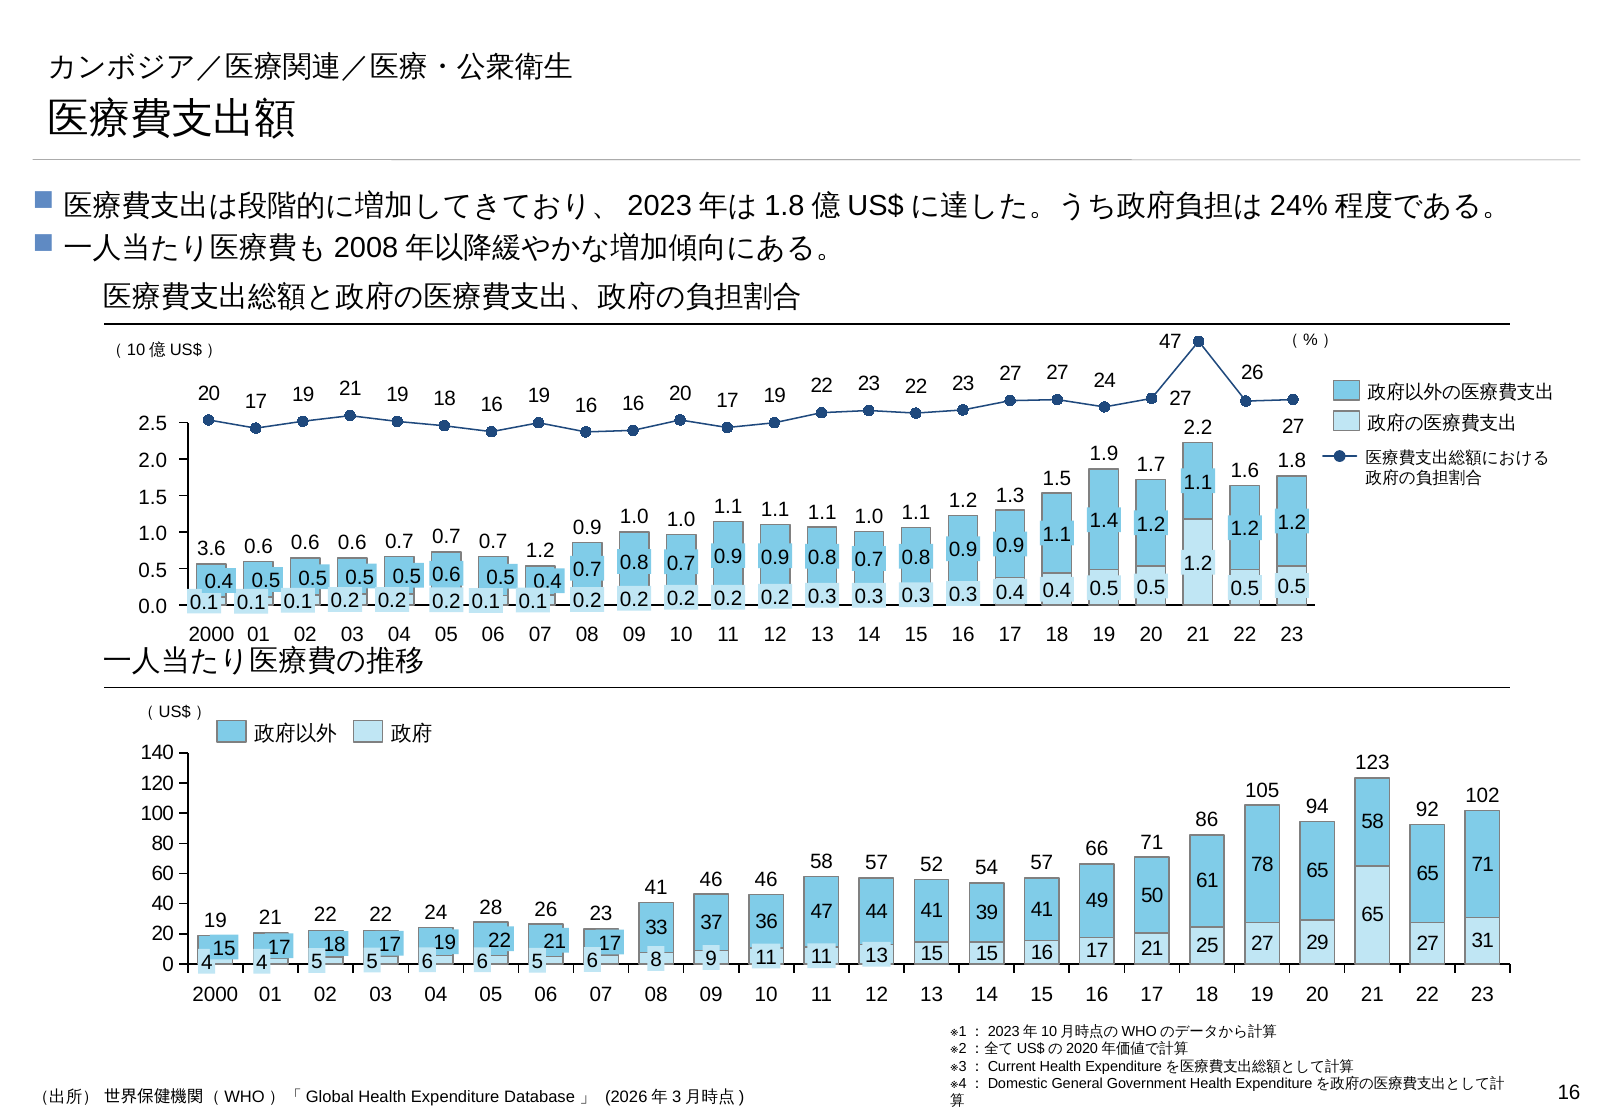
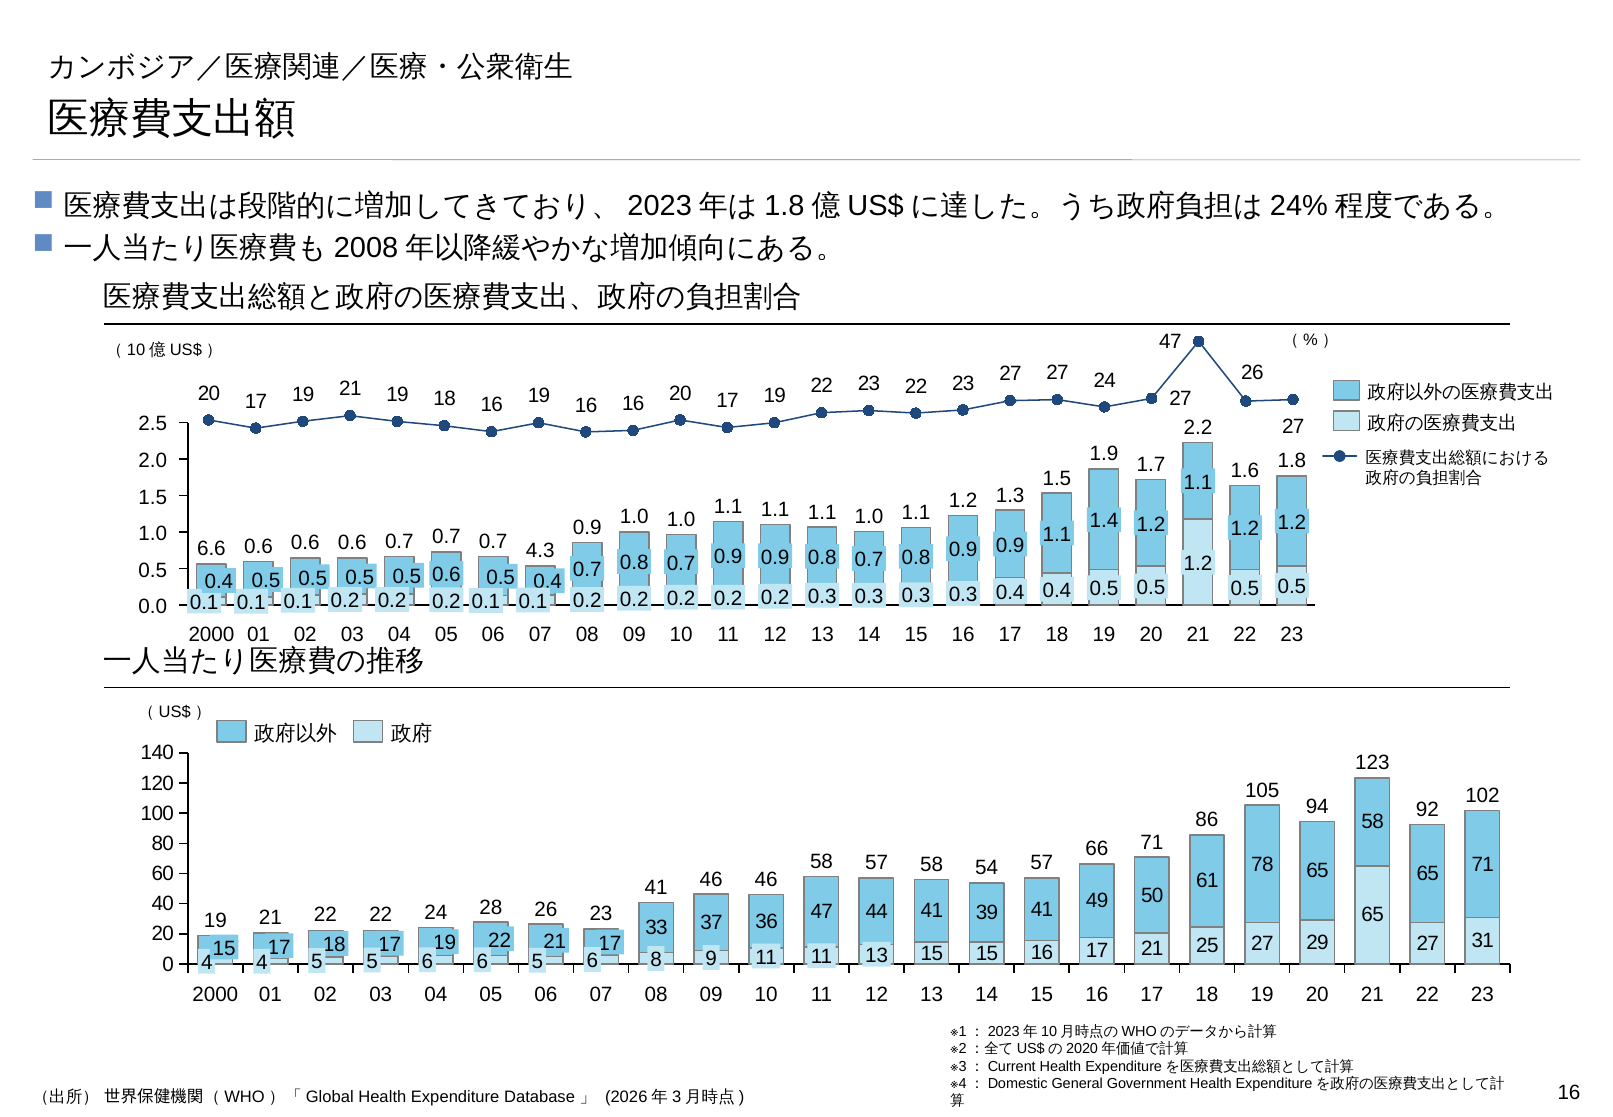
0.7 1.2: 1.2 -> 4.3
3.6: 3.6 -> 6.6
57 52: 52 -> 58
